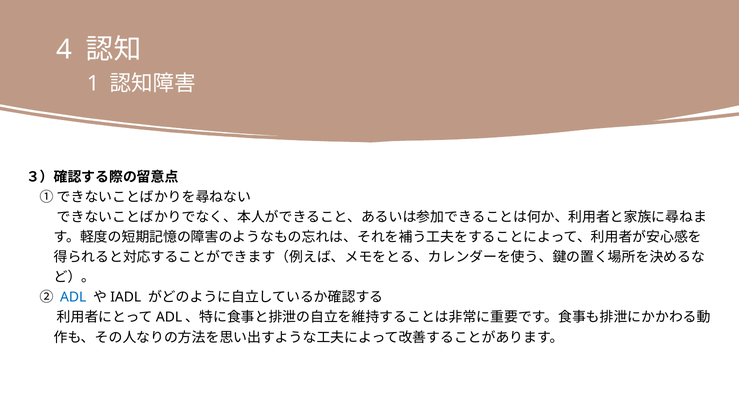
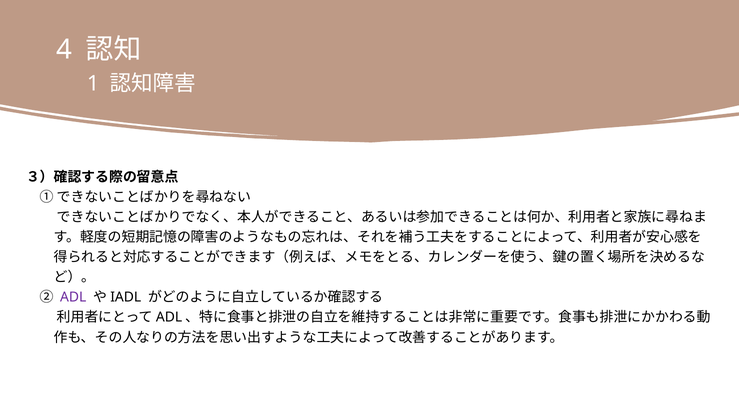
ADL colour: blue -> purple
